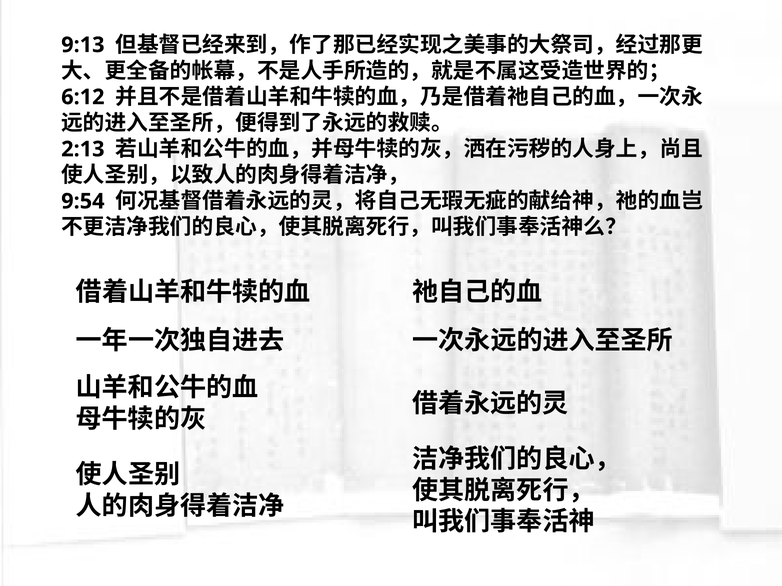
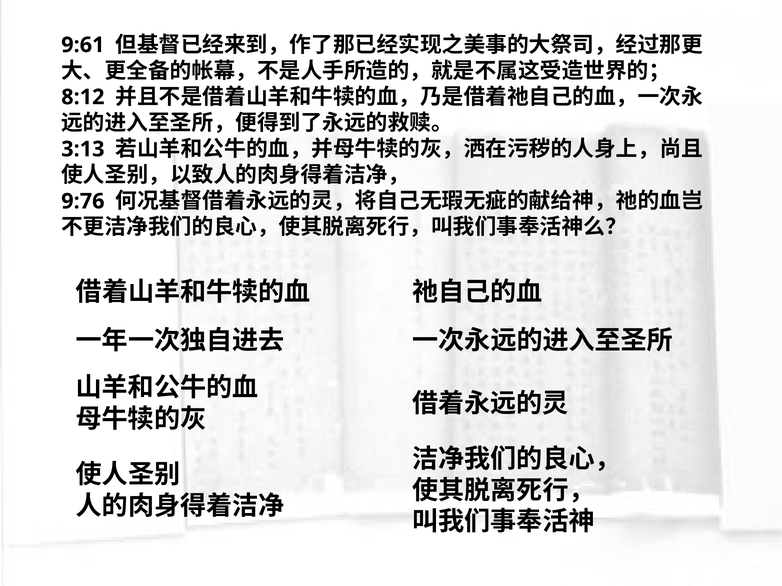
9:13: 9:13 -> 9:61
6:12: 6:12 -> 8:12
2:13: 2:13 -> 3:13
9:54: 9:54 -> 9:76
